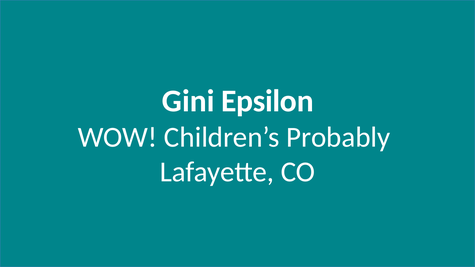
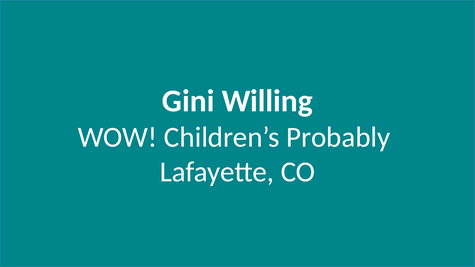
Epsilon: Epsilon -> Willing
